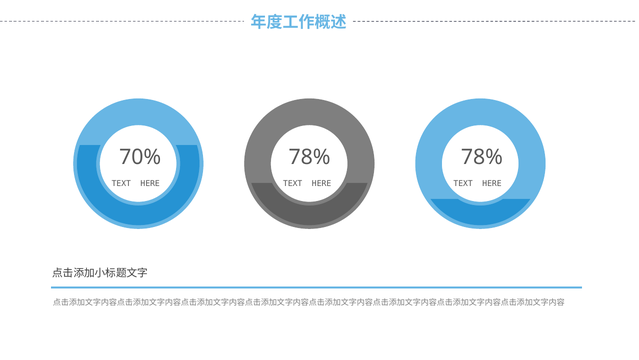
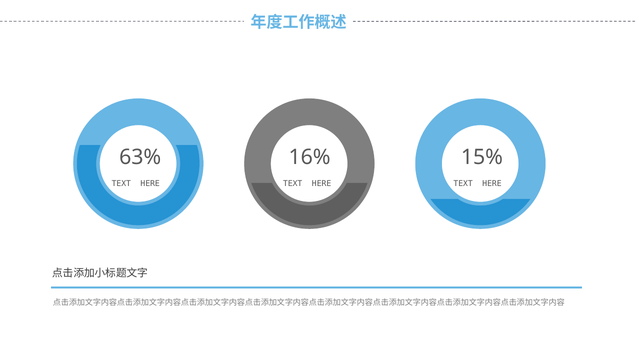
70%: 70% -> 63%
78% at (310, 157): 78% -> 16%
78% at (482, 157): 78% -> 15%
